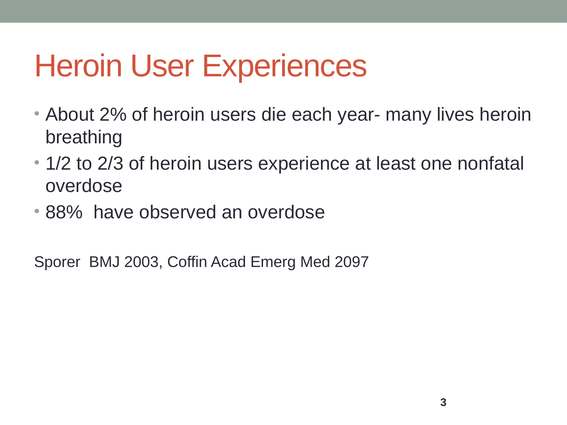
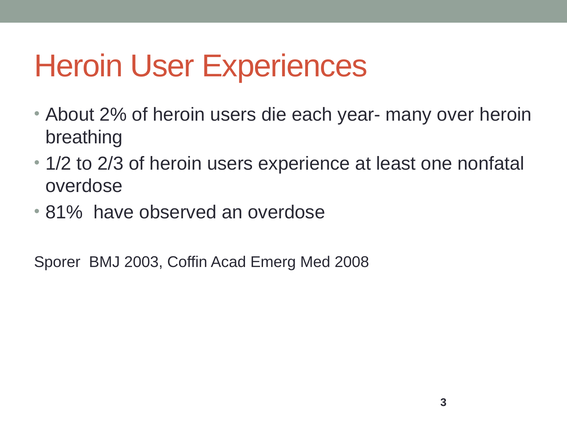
lives: lives -> over
88%: 88% -> 81%
2097: 2097 -> 2008
